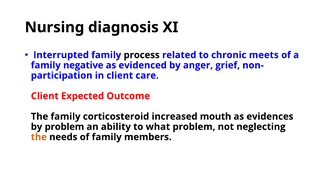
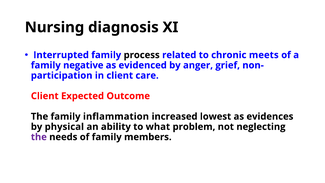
corticosteroid: corticosteroid -> inflammation
mouth: mouth -> lowest
by problem: problem -> physical
the at (39, 137) colour: orange -> purple
